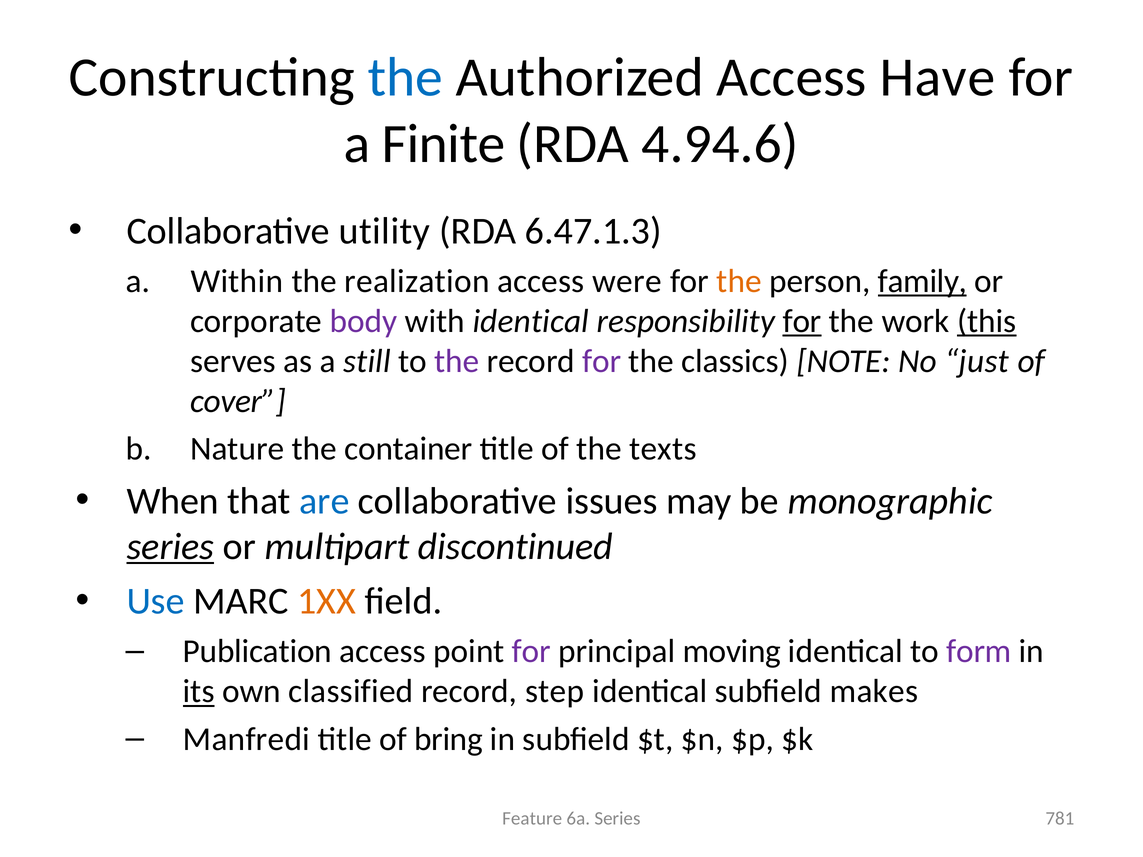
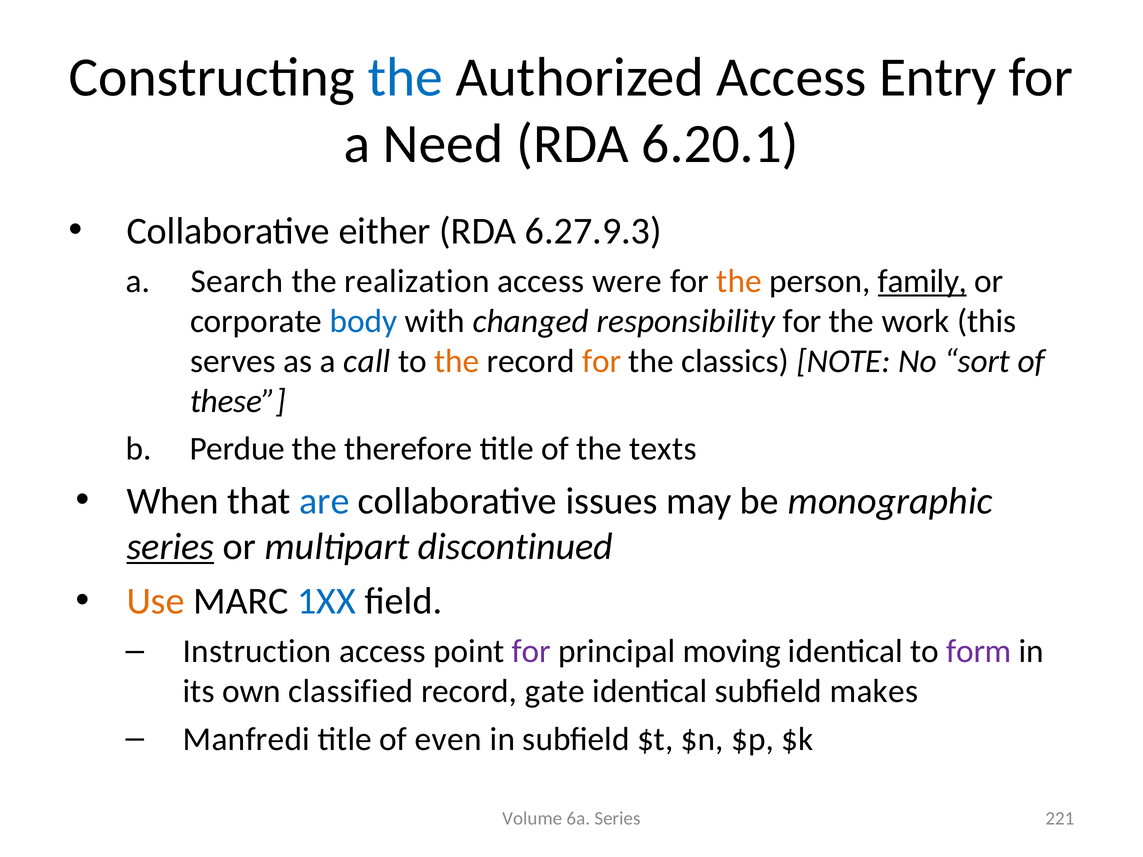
Have: Have -> Entry
Finite: Finite -> Need
4.94.6: 4.94.6 -> 6.20.1
utility: utility -> either
6.47.1.3: 6.47.1.3 -> 6.27.9.3
Within: Within -> Search
body colour: purple -> blue
with identical: identical -> changed
for at (802, 321) underline: present -> none
this underline: present -> none
still: still -> call
the at (457, 361) colour: purple -> orange
for at (602, 361) colour: purple -> orange
just: just -> sort
cover: cover -> these
Nature: Nature -> Perdue
container: container -> therefore
Use colour: blue -> orange
1XX colour: orange -> blue
Publication: Publication -> Instruction
its underline: present -> none
step: step -> gate
bring: bring -> even
Feature: Feature -> Volume
781: 781 -> 221
